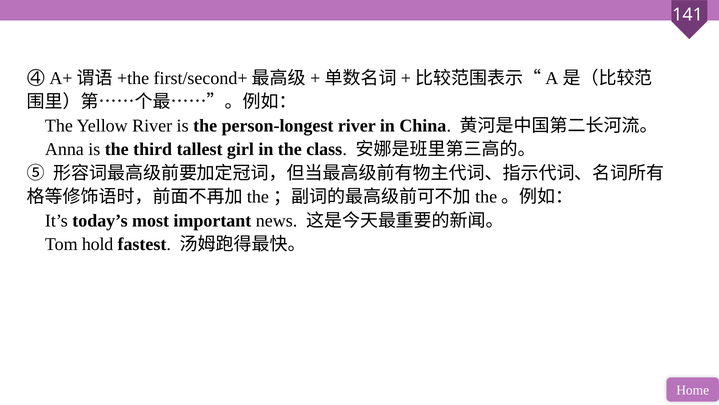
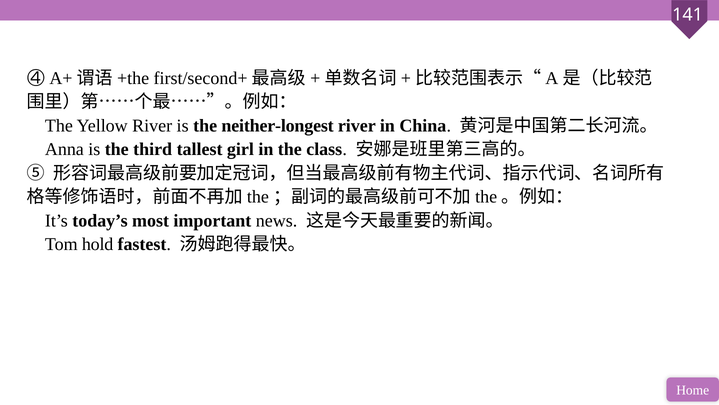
person-longest: person-longest -> neither-longest
